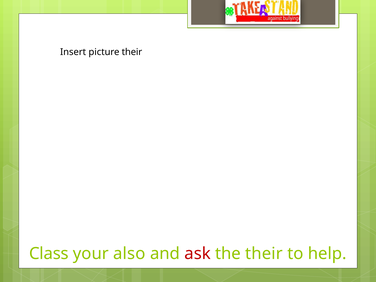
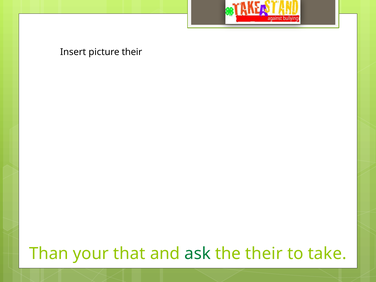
Class: Class -> Than
also: also -> that
ask colour: red -> green
help: help -> take
